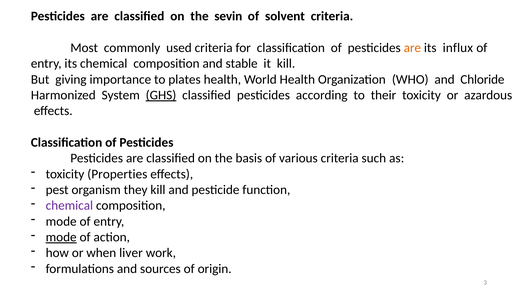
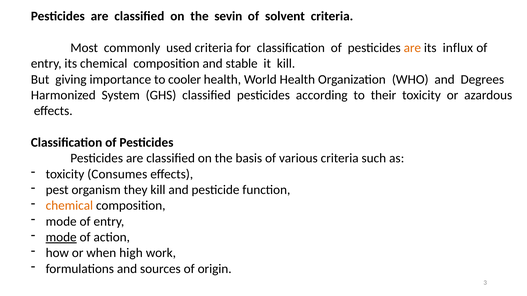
plates: plates -> cooler
Chloride: Chloride -> Degrees
GHS underline: present -> none
Properties: Properties -> Consumes
chemical at (69, 206) colour: purple -> orange
liver: liver -> high
